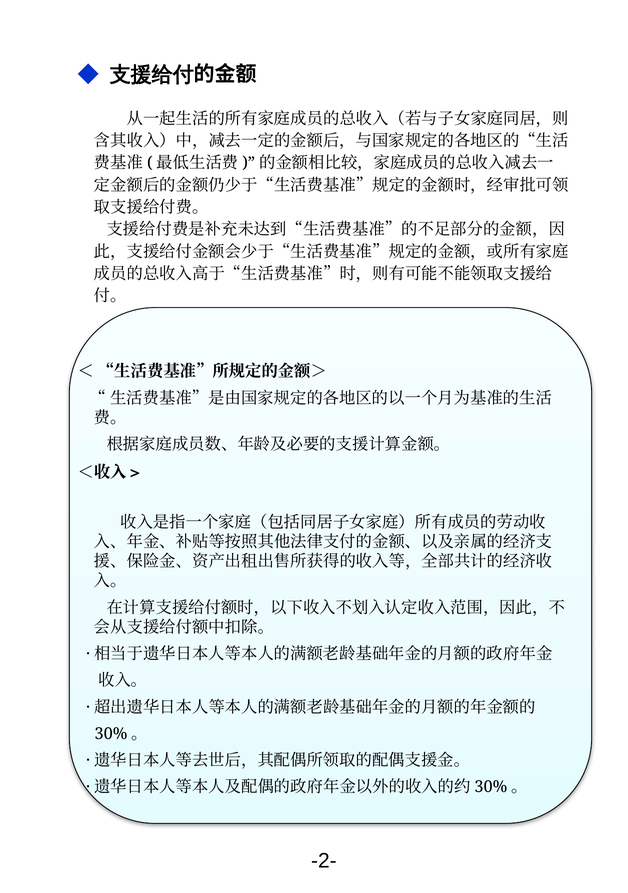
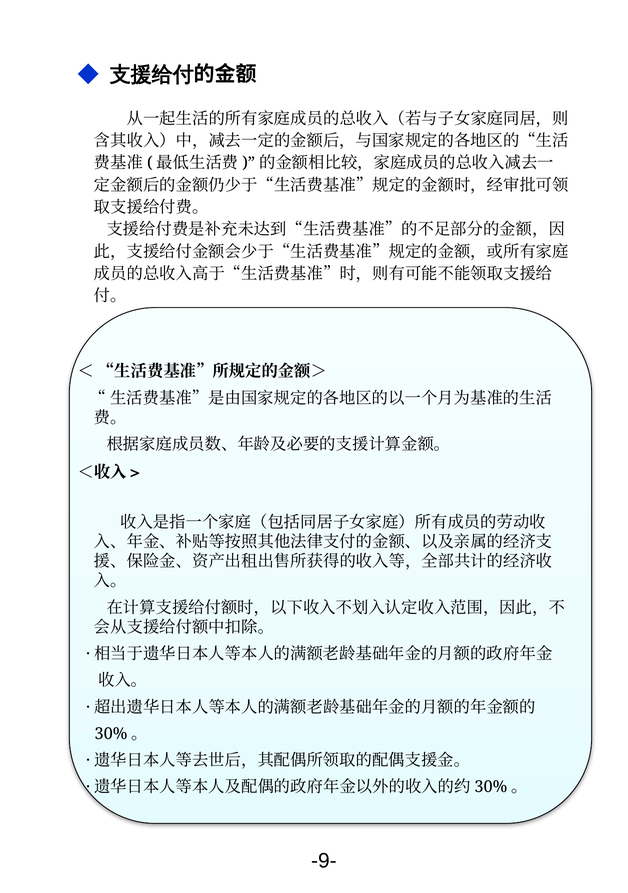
-2-: -2- -> -9-
